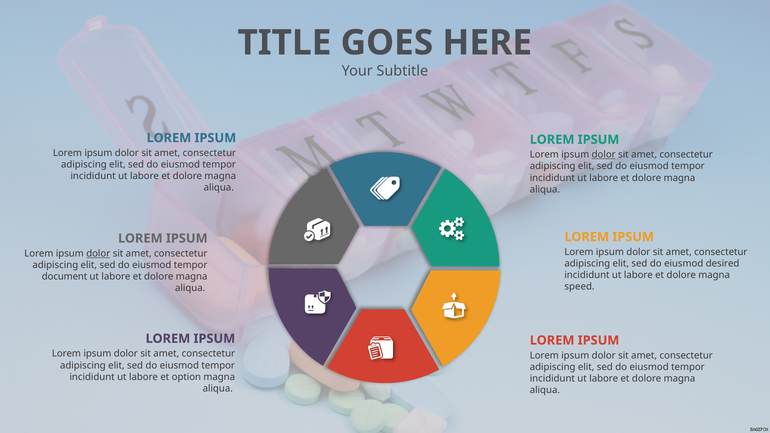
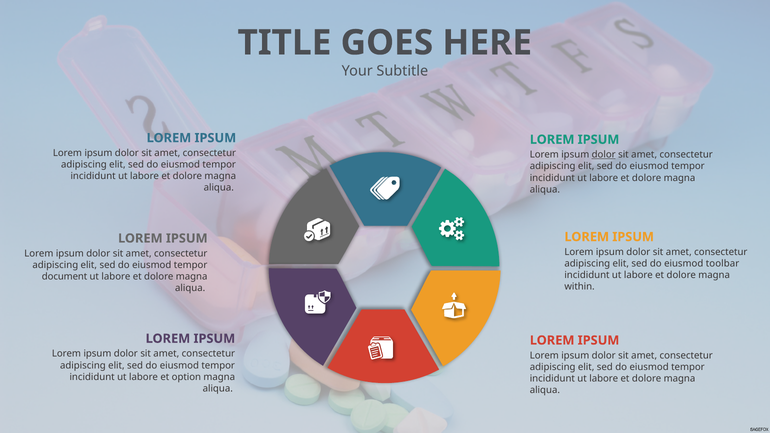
dolor at (98, 254) underline: present -> none
desired: desired -> toolbar
speed: speed -> within
